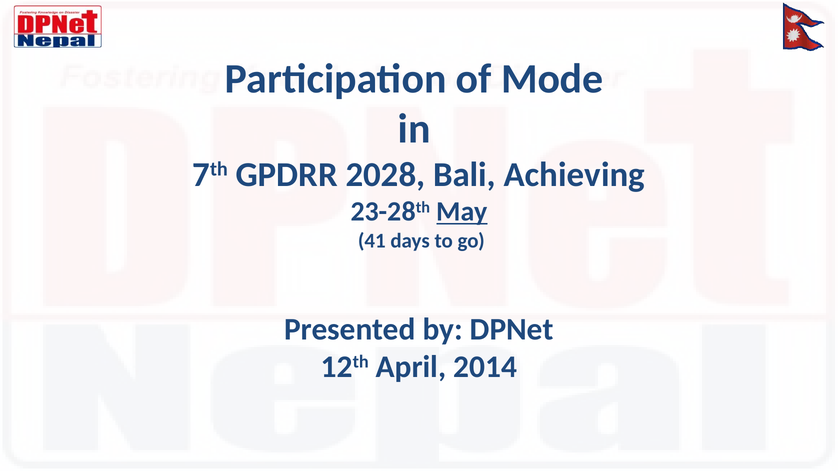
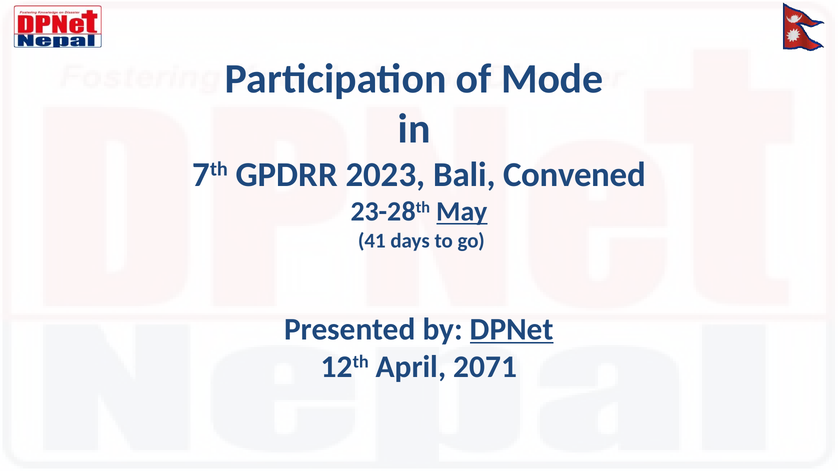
2028: 2028 -> 2023
Achieving: Achieving -> Convened
DPNet underline: none -> present
2014: 2014 -> 2071
